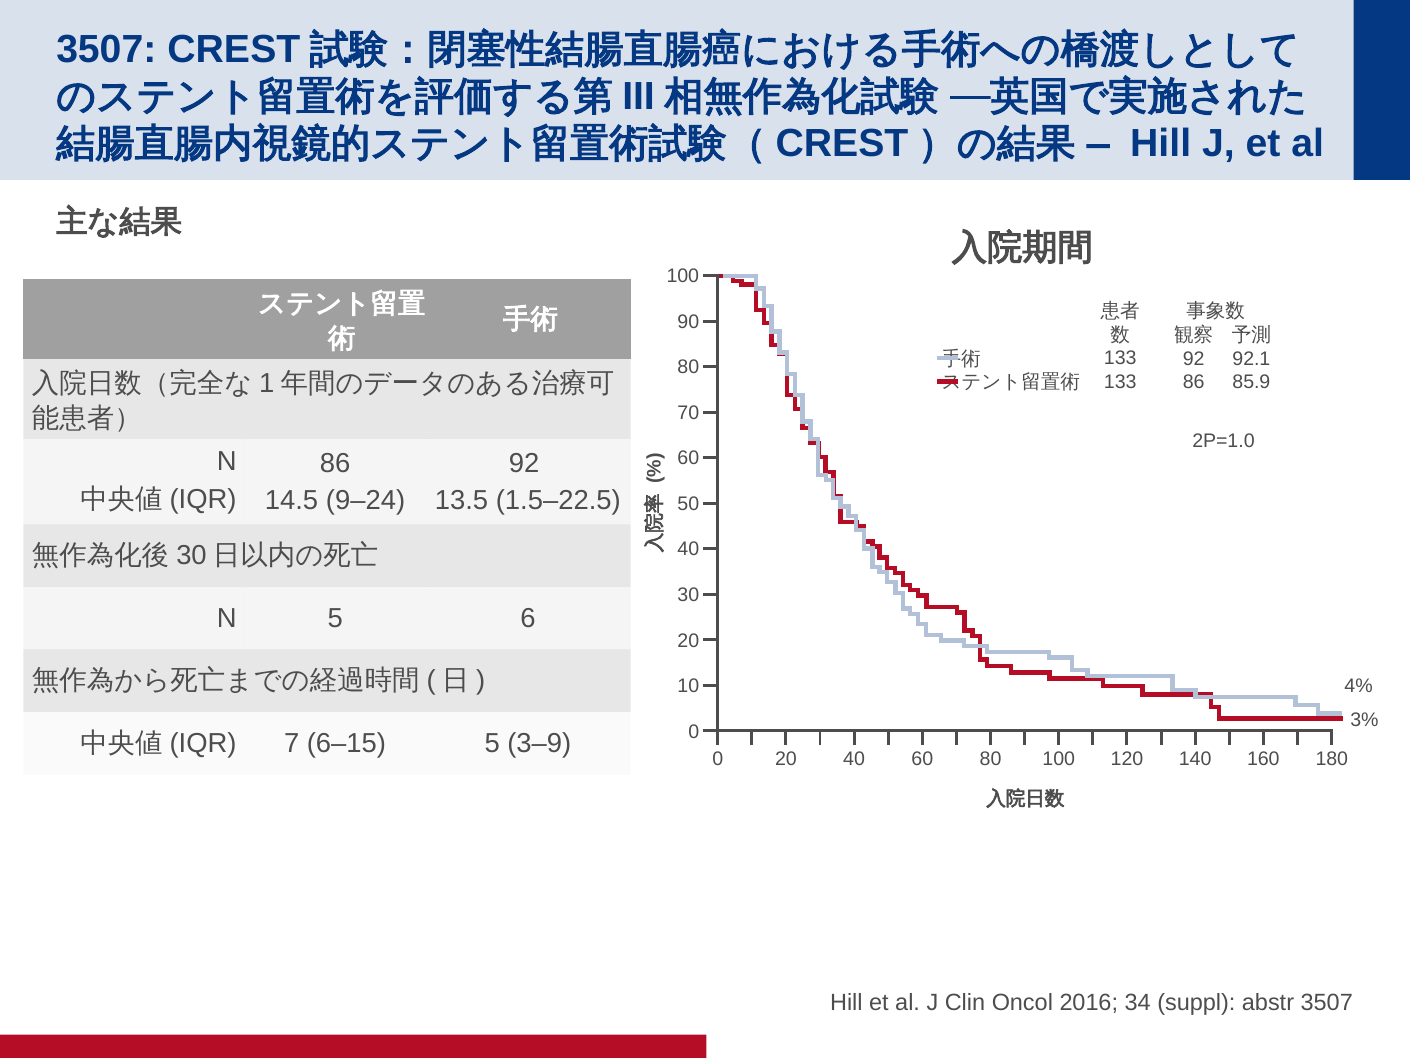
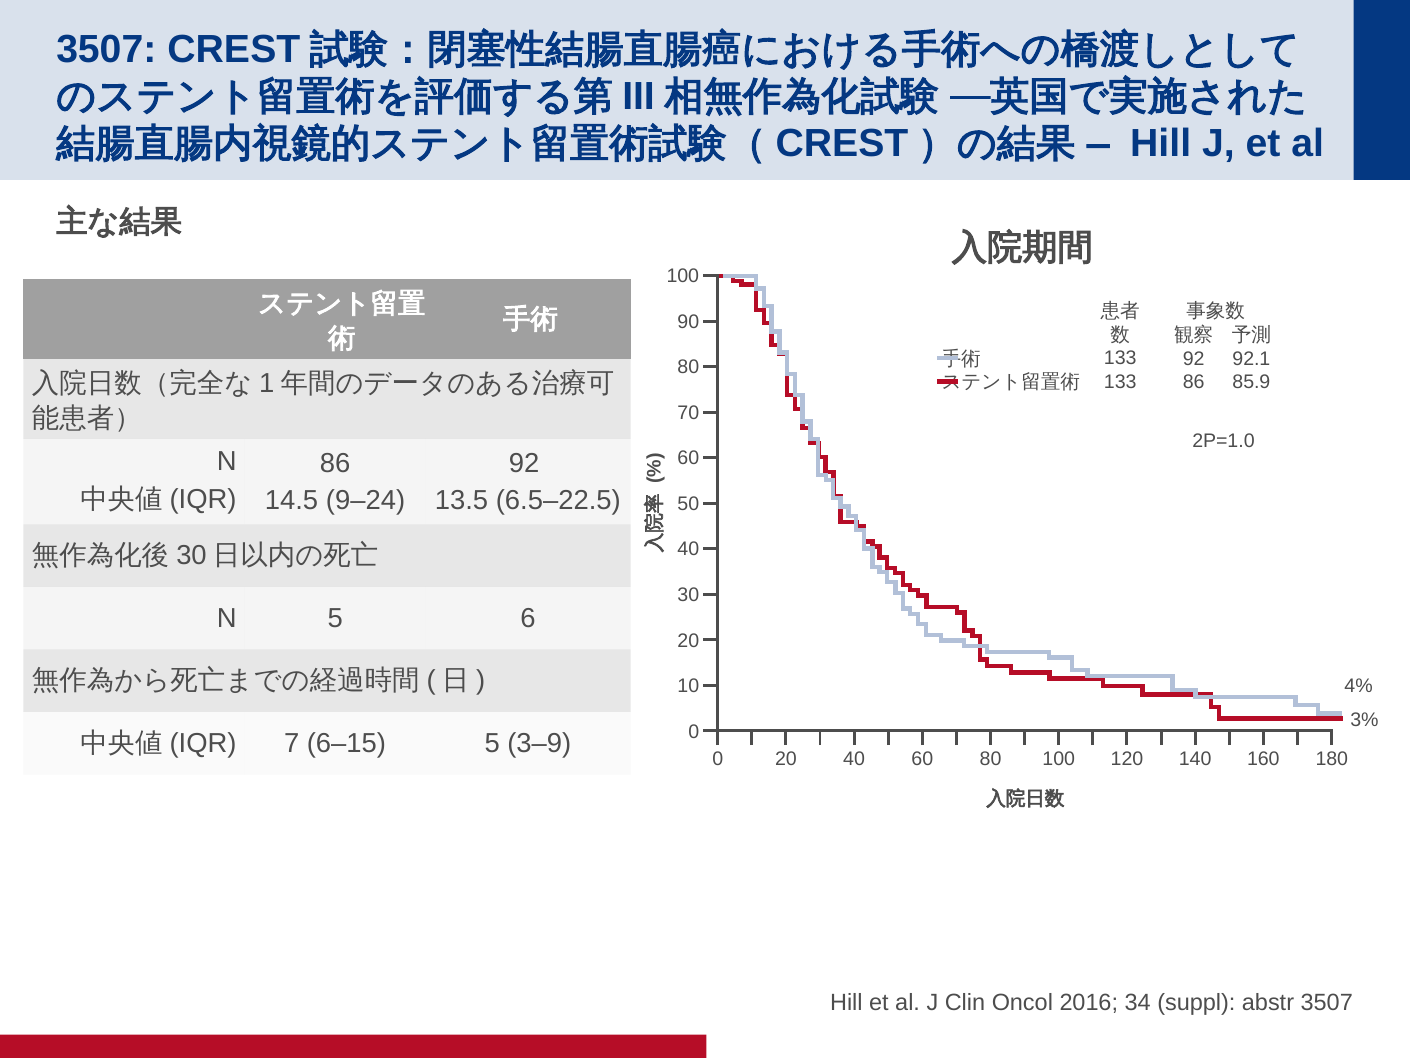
1.5–22.5: 1.5–22.5 -> 6.5–22.5
